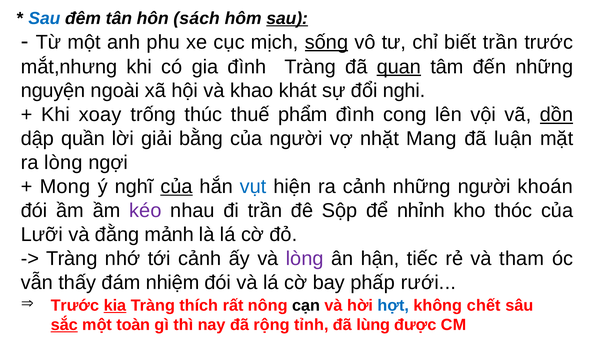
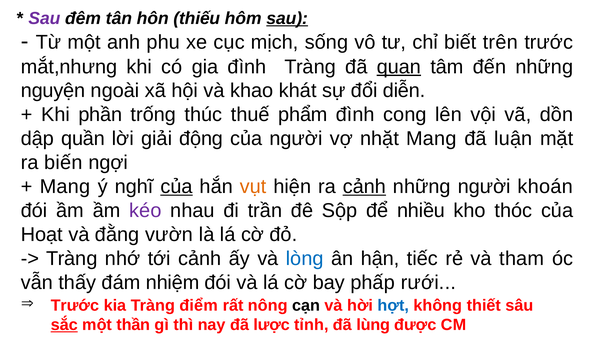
Sau at (44, 18) colour: blue -> purple
sách: sách -> thiếu
sống underline: present -> none
biết trần: trần -> trên
nghi: nghi -> diễn
xoay: xoay -> phần
dồn underline: present -> none
bằng: bằng -> động
ra lòng: lòng -> biến
Mong at (65, 186): Mong -> Mang
vụt colour: blue -> orange
cảnh at (364, 186) underline: none -> present
nhỉnh: nhỉnh -> nhiều
Lưỡi: Lưỡi -> Hoạt
mảnh: mảnh -> vườn
lòng at (305, 258) colour: purple -> blue
kia underline: present -> none
thích: thích -> điểm
chết: chết -> thiết
toàn: toàn -> thần
rộng: rộng -> lược
